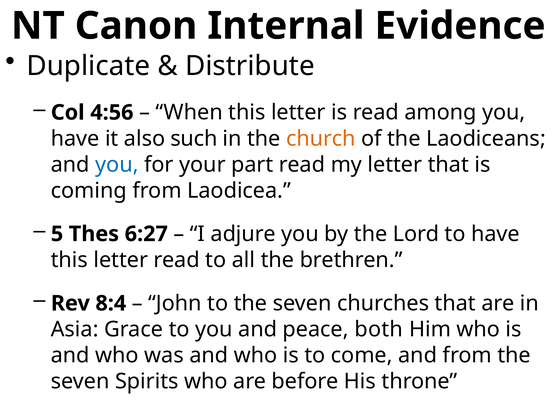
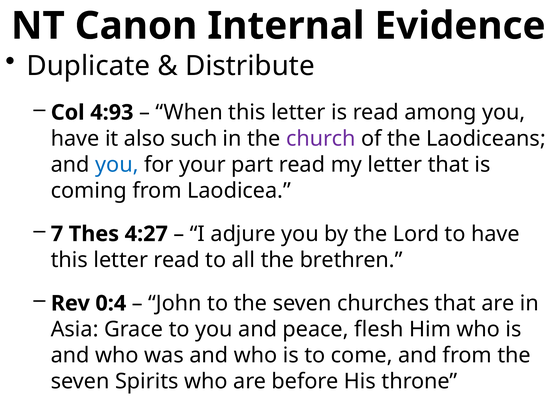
4:56: 4:56 -> 4:93
church colour: orange -> purple
5: 5 -> 7
6:27: 6:27 -> 4:27
8:4: 8:4 -> 0:4
both: both -> flesh
